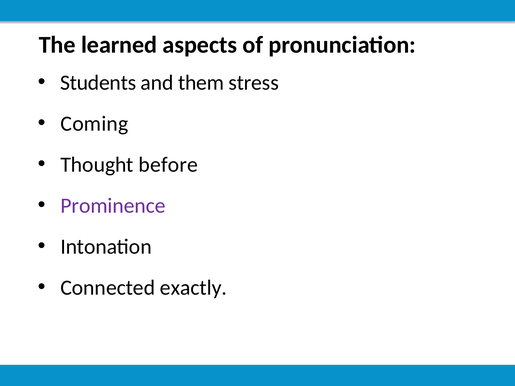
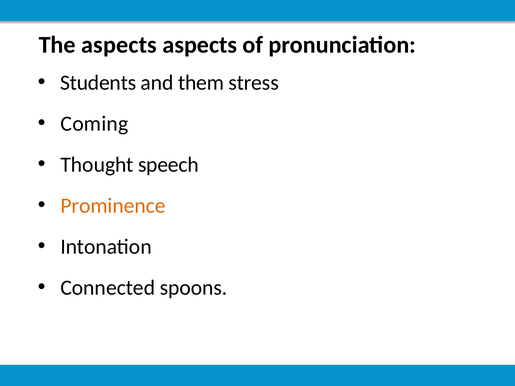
The learned: learned -> aspects
before: before -> speech
Prominence colour: purple -> orange
exactly: exactly -> spoons
